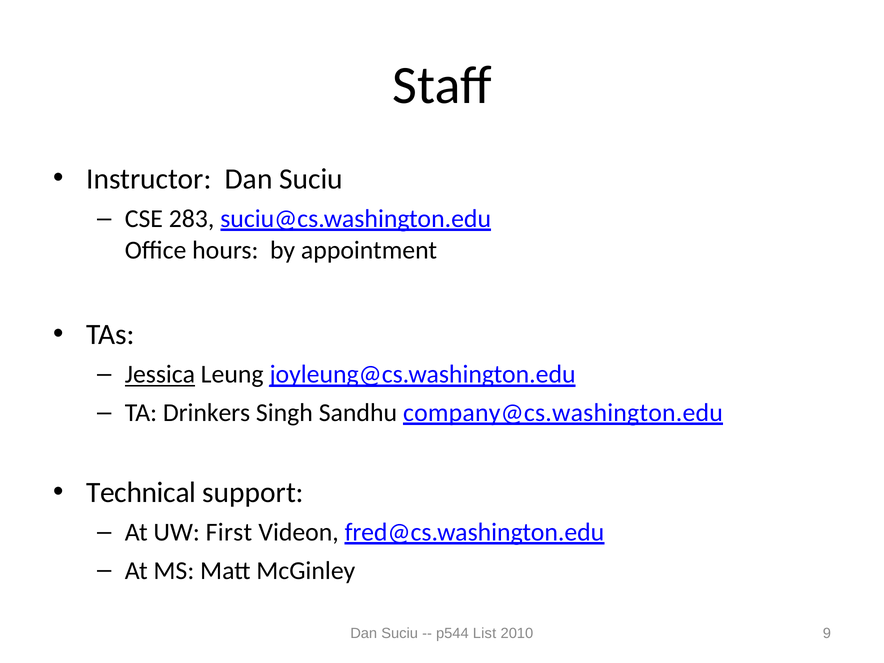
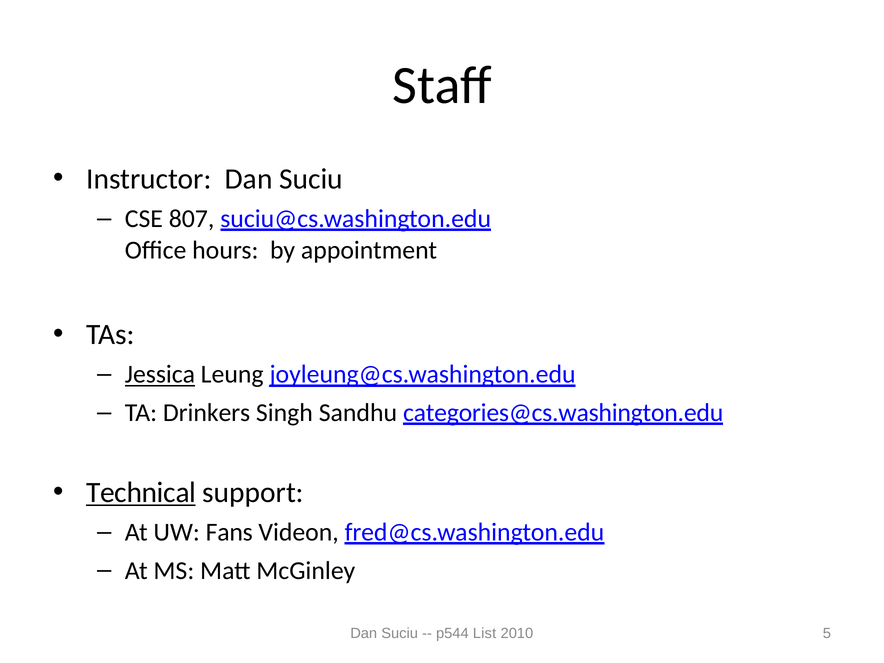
283: 283 -> 807
company@cs.washington.edu: company@cs.washington.edu -> categories@cs.washington.edu
Technical underline: none -> present
First: First -> Fans
9: 9 -> 5
